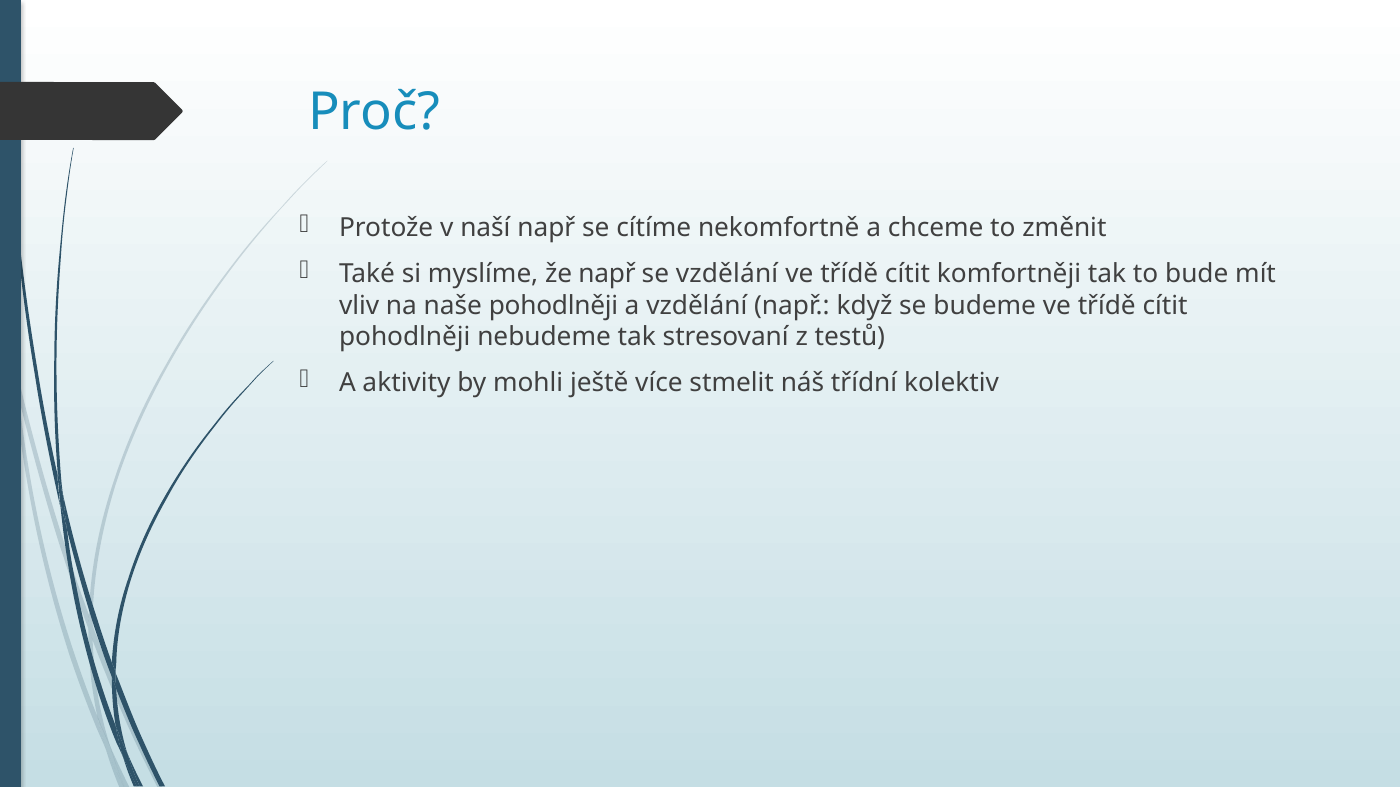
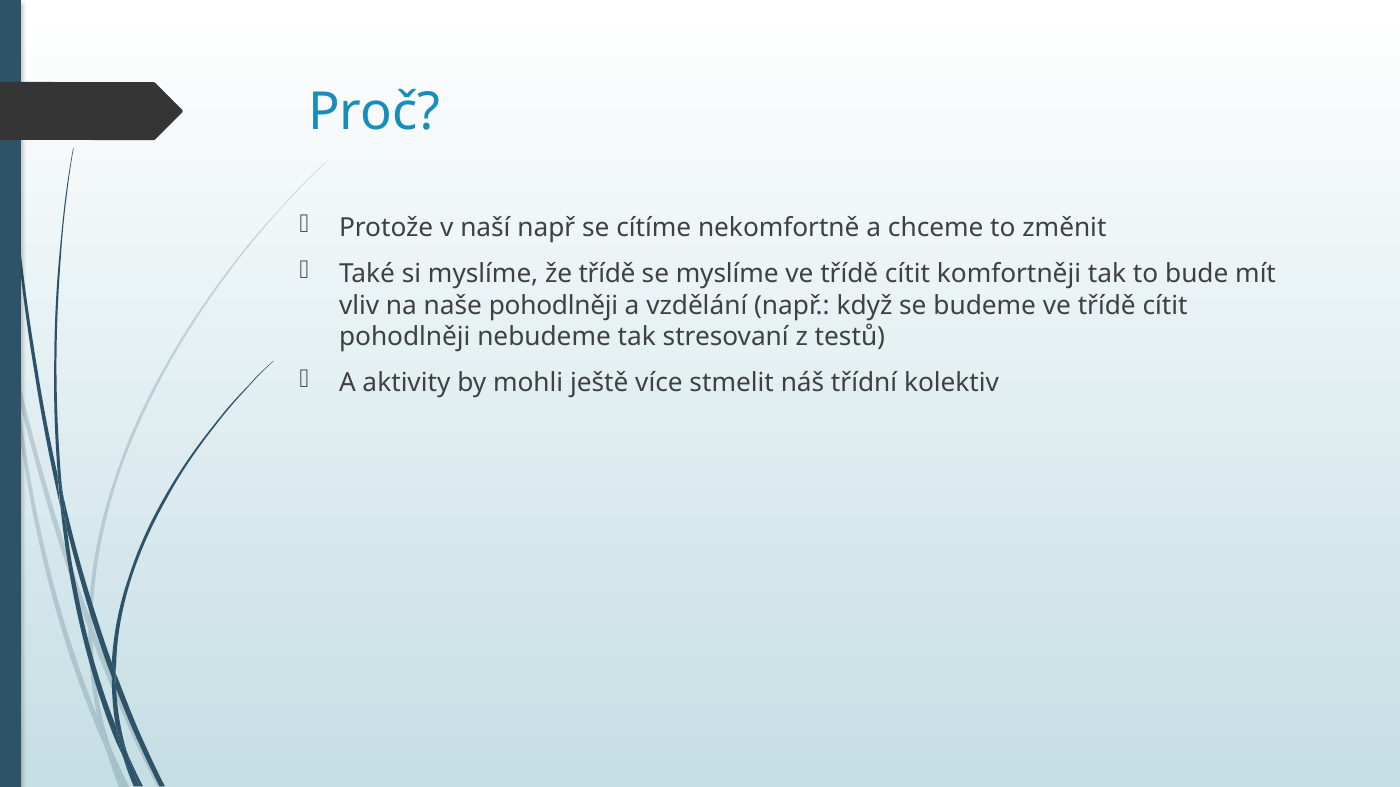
že např: např -> třídě
se vzdělání: vzdělání -> myslíme
